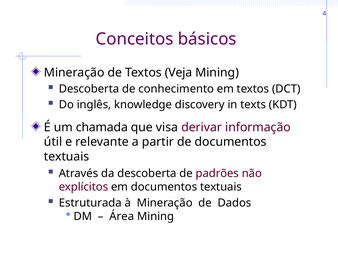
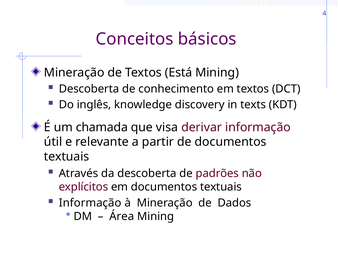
Veja: Veja -> Está
Estruturada at (90, 202): Estruturada -> Informação
